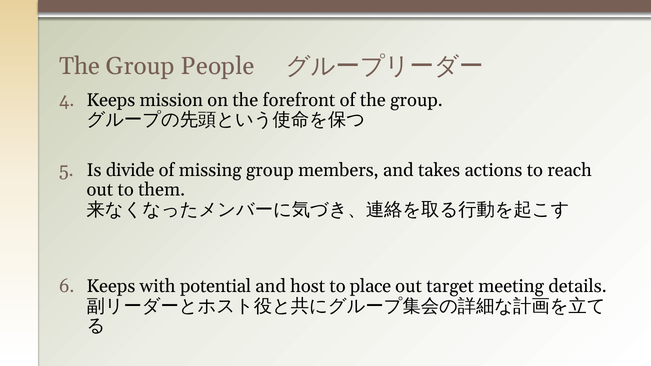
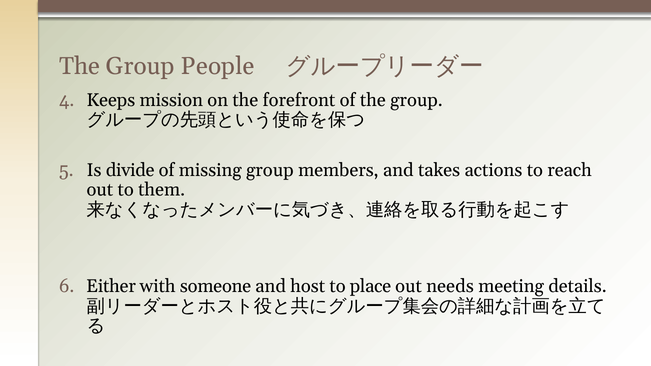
Keeps at (111, 286): Keeps -> Either
potential: potential -> someone
target: target -> needs
